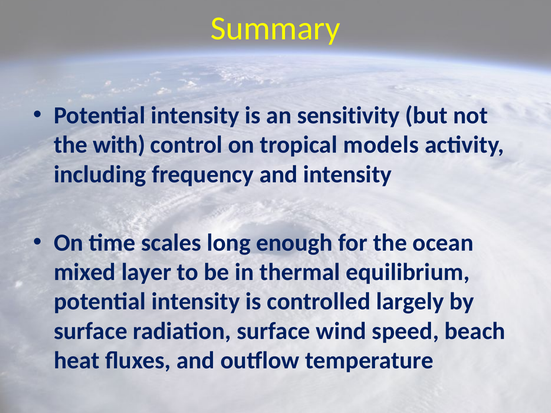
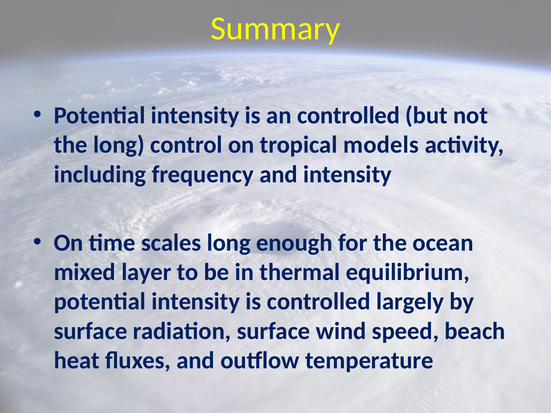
an sensitivity: sensitivity -> controlled
the with: with -> long
